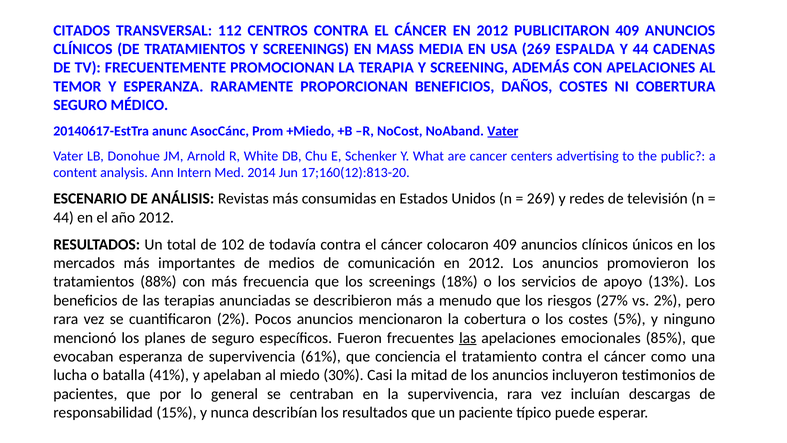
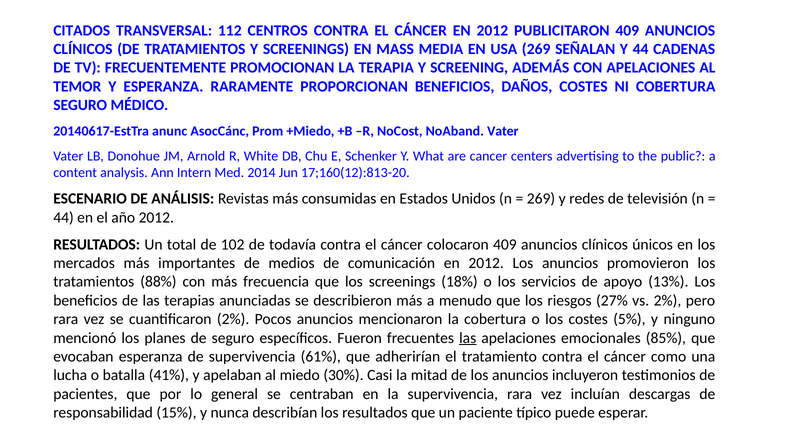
ESPALDA: ESPALDA -> SEÑALAN
Vater at (503, 131) underline: present -> none
conciencia: conciencia -> adherirían
